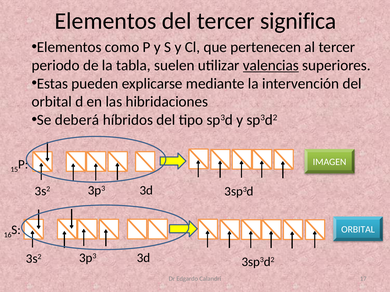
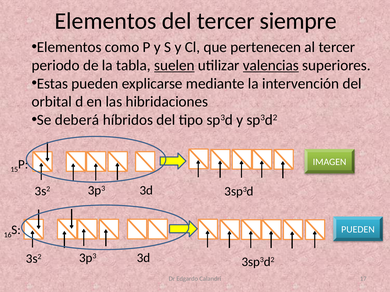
significa: significa -> siempre
suelen underline: none -> present
ORBITAL at (358, 230): ORBITAL -> PUEDEN
